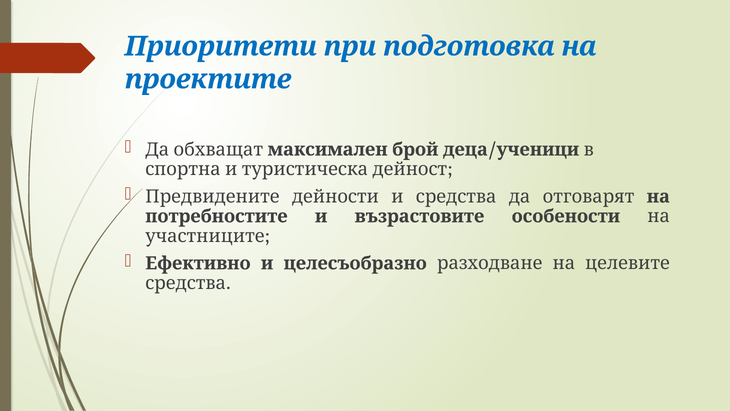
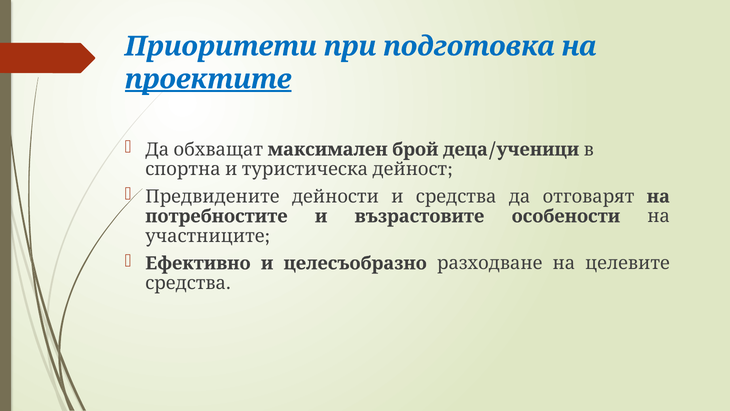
проектите underline: none -> present
